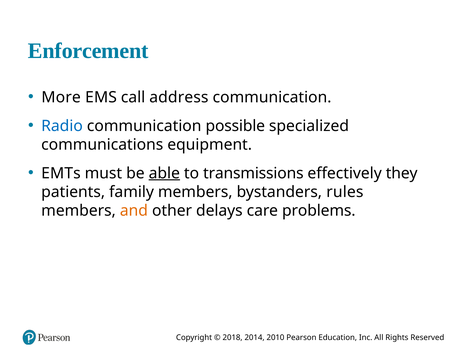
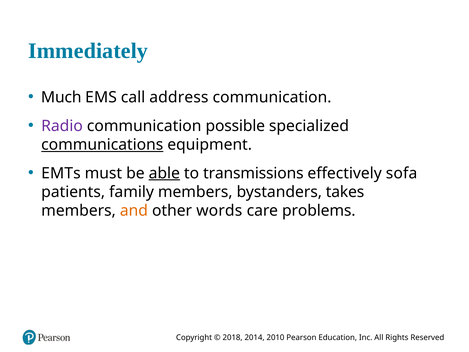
Enforcement: Enforcement -> Immediately
More: More -> Much
Radio colour: blue -> purple
communications underline: none -> present
they: they -> sofa
rules: rules -> takes
delays: delays -> words
